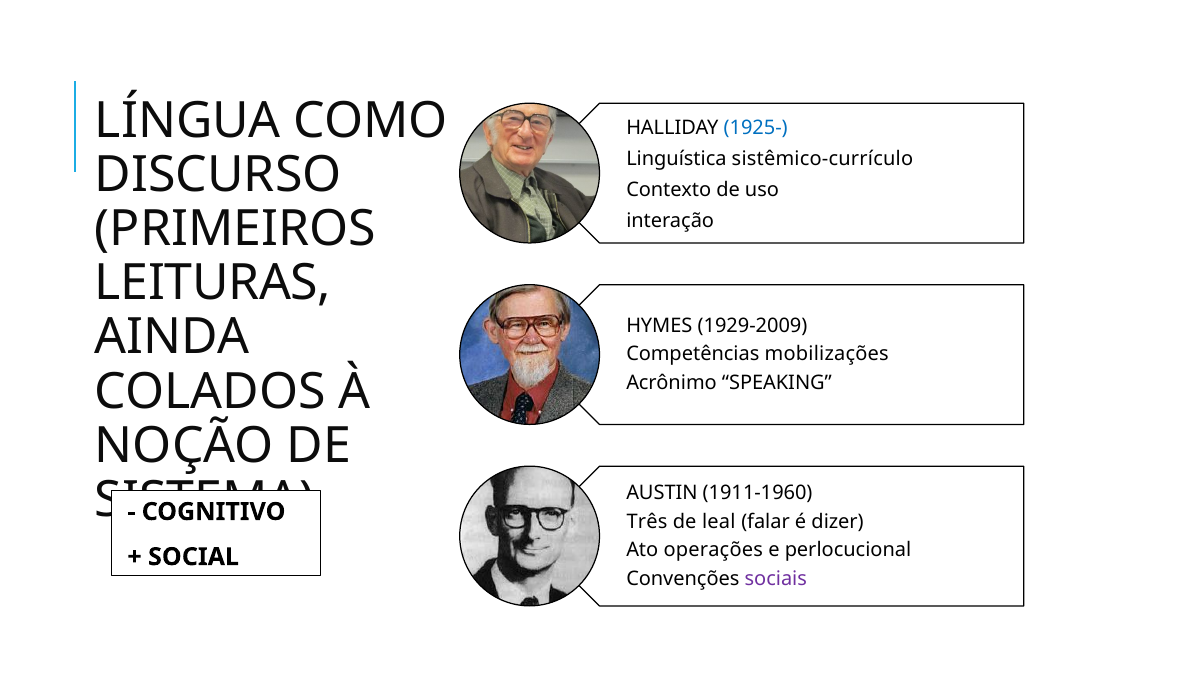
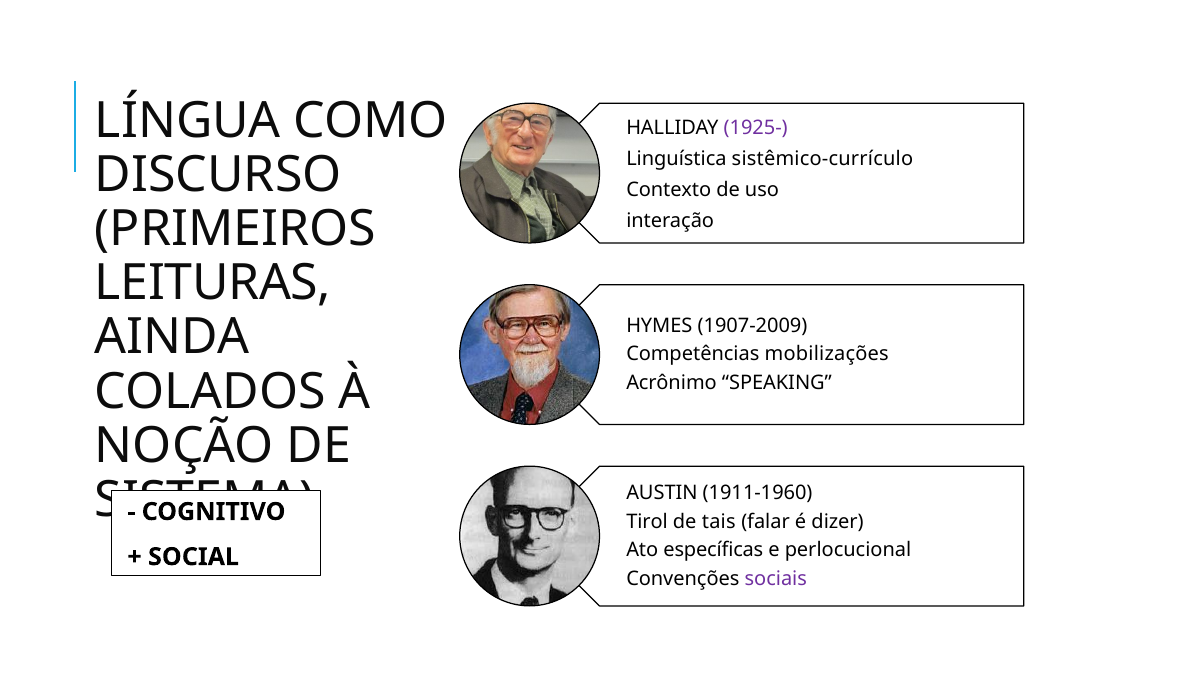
1925- colour: blue -> purple
1929-2009: 1929-2009 -> 1907-2009
Três: Três -> Tirol
leal: leal -> tais
operações: operações -> específicas
